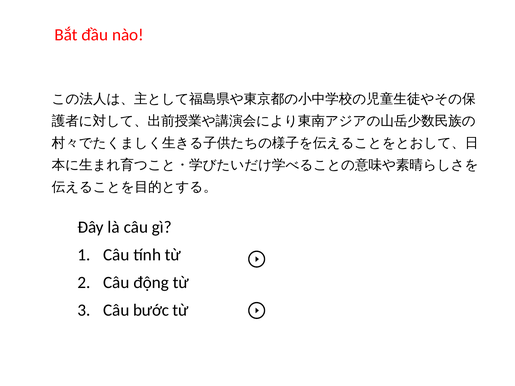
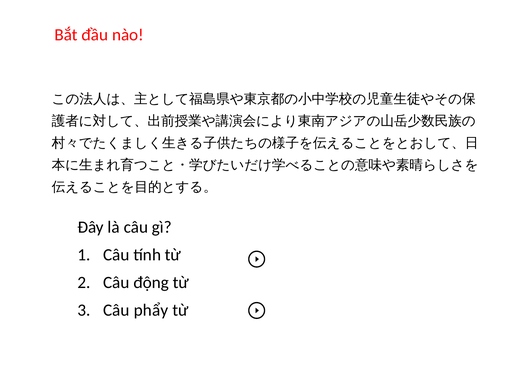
bước: bước -> phẩy
